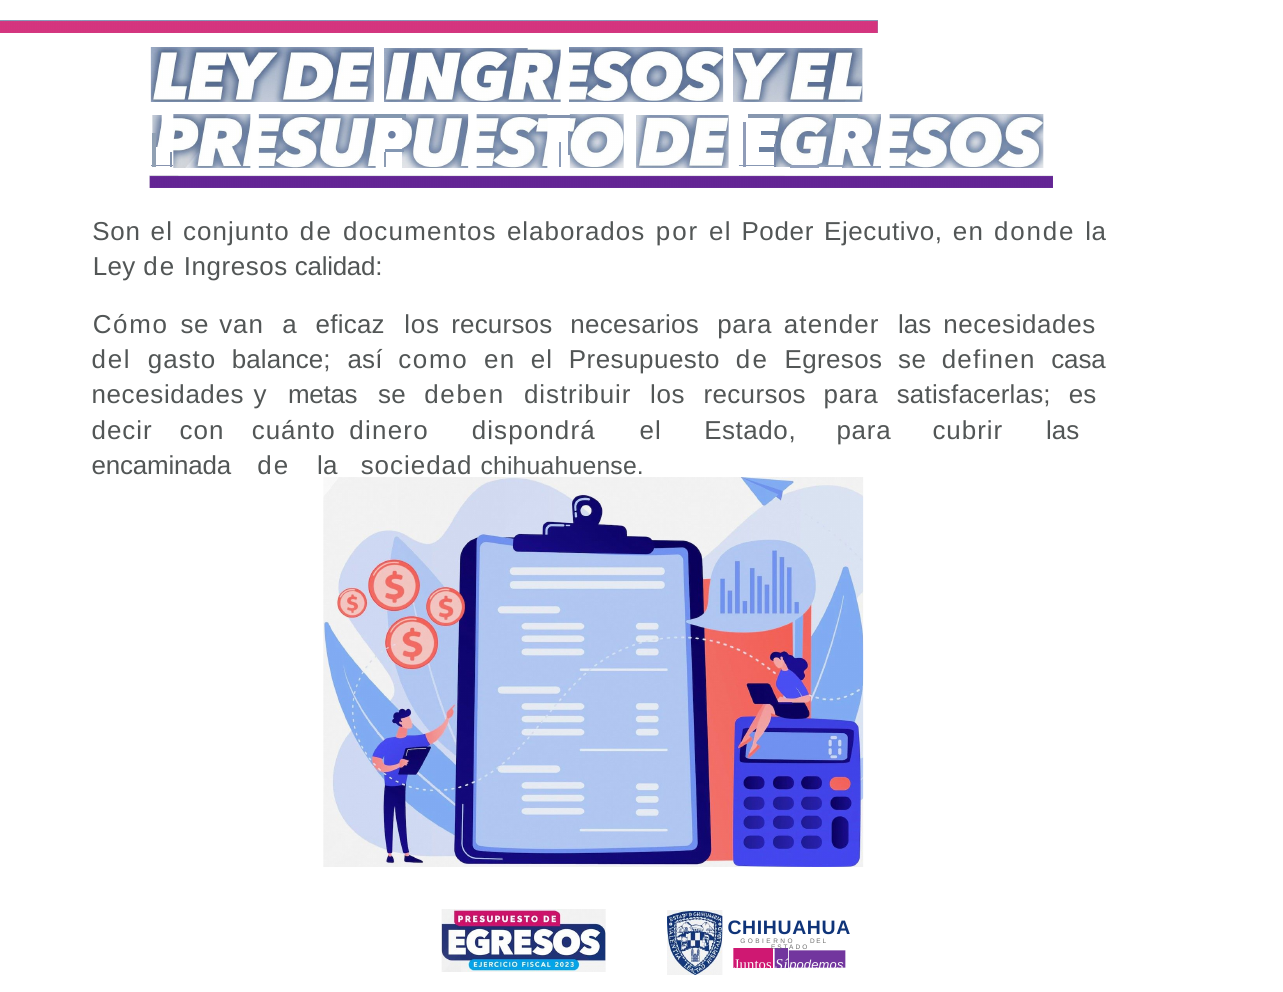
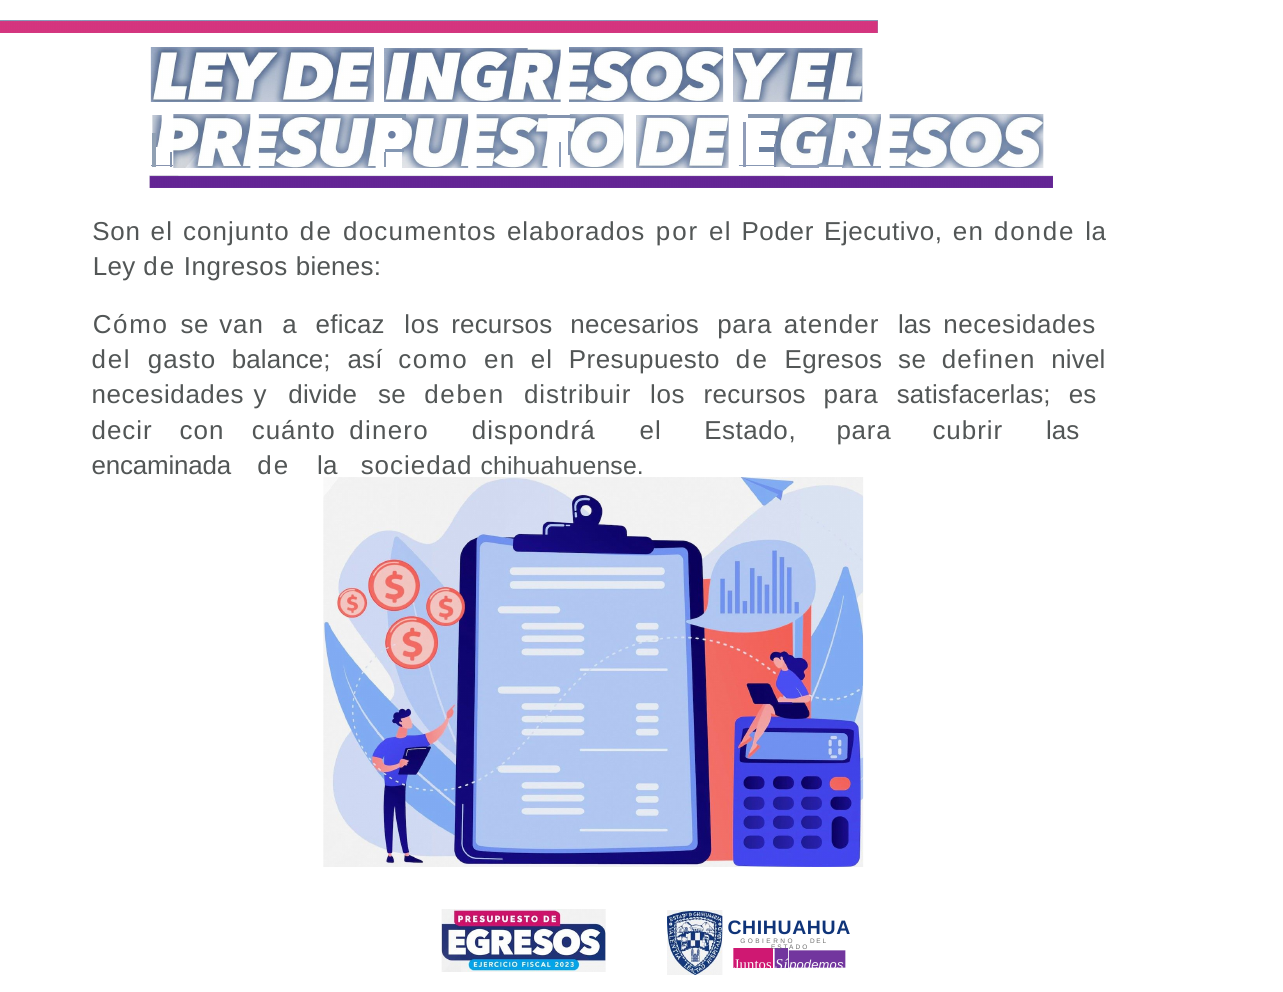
calidad: calidad -> bienes
casa: casa -> nivel
metas: metas -> divide
